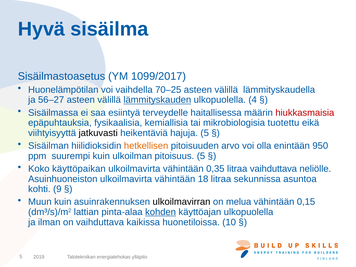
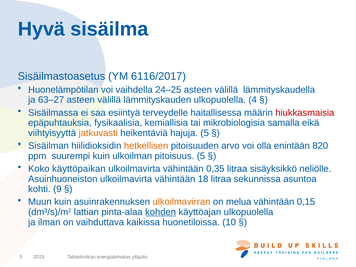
1099/2017: 1099/2017 -> 6116/2017
70–25: 70–25 -> 24–25
56–27: 56–27 -> 63–27
lämmityskauden underline: present -> none
tuotettu: tuotettu -> samalla
jatkuvasti colour: black -> orange
950: 950 -> 820
litraa vaihduttava: vaihduttava -> sisäyksikkö
ulkoilmavirran colour: black -> orange
